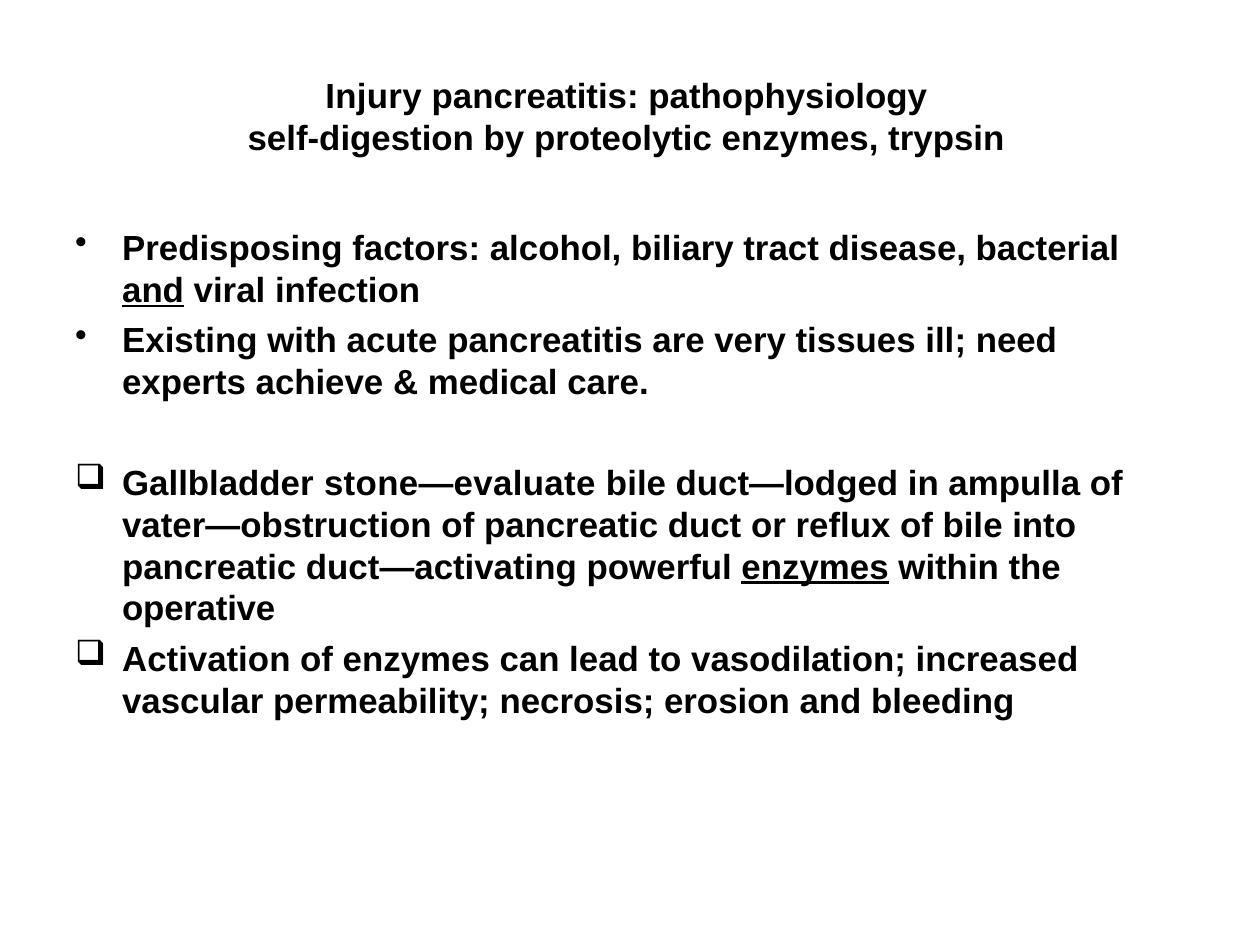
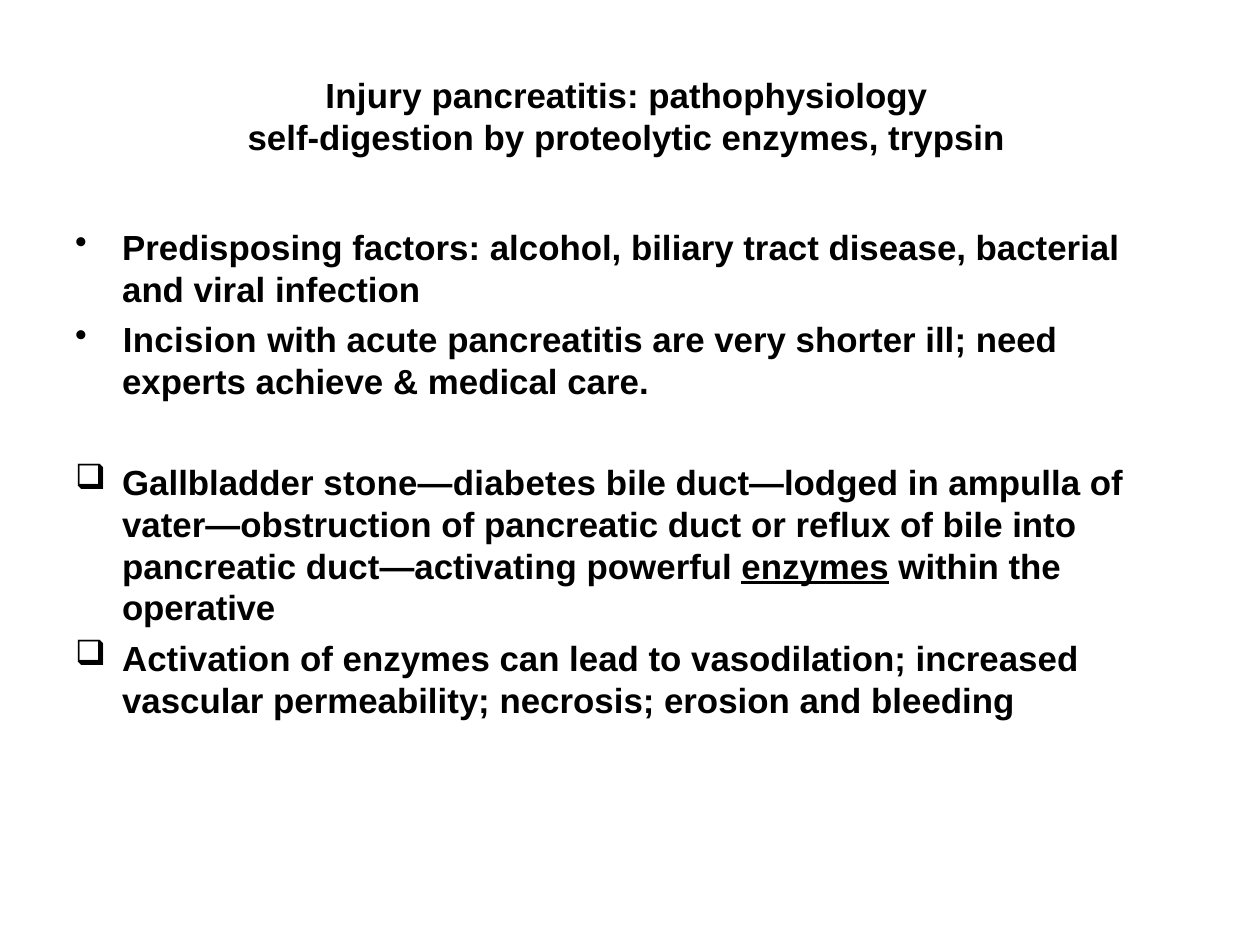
and at (153, 291) underline: present -> none
Existing: Existing -> Incision
tissues: tissues -> shorter
stone—evaluate: stone—evaluate -> stone—diabetes
